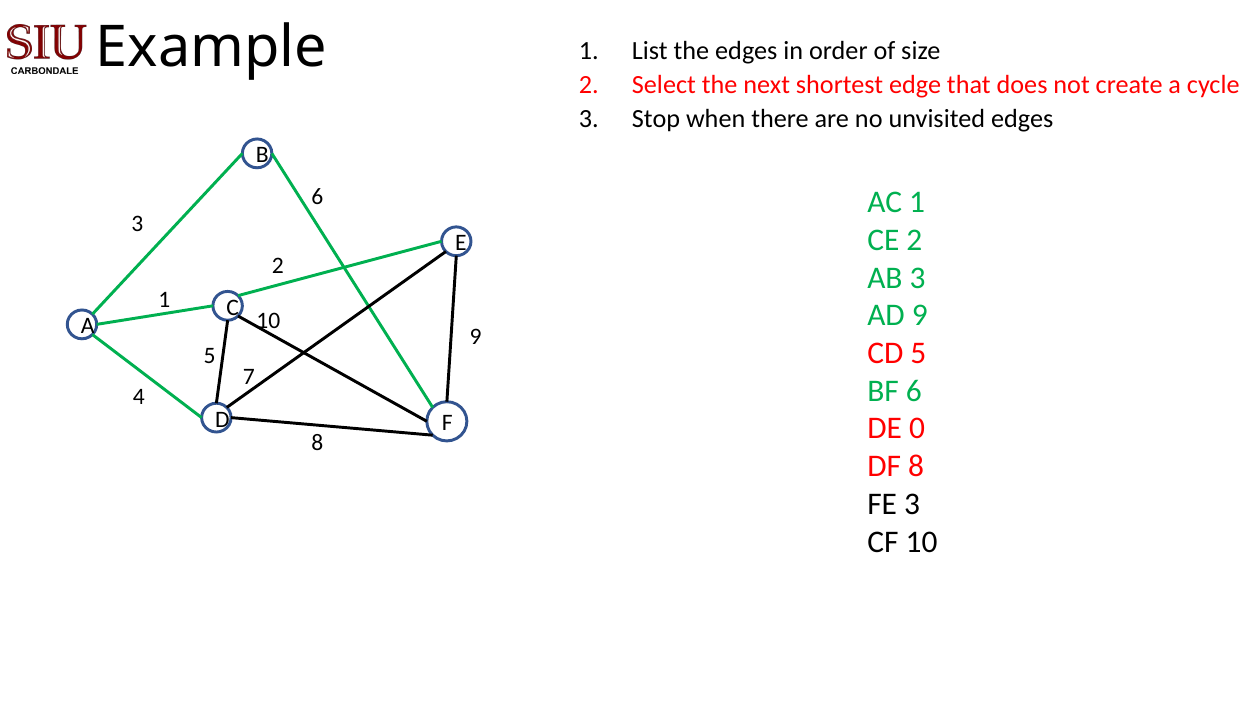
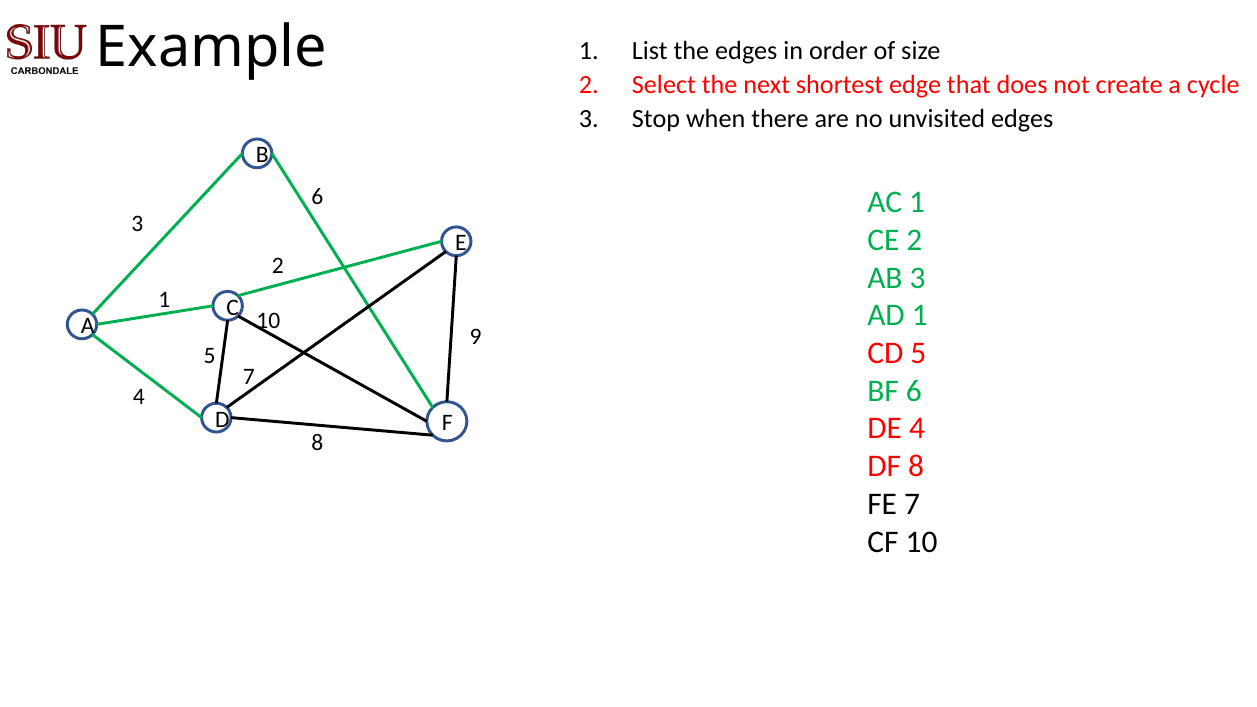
AD 9: 9 -> 1
DE 0: 0 -> 4
FE 3: 3 -> 7
